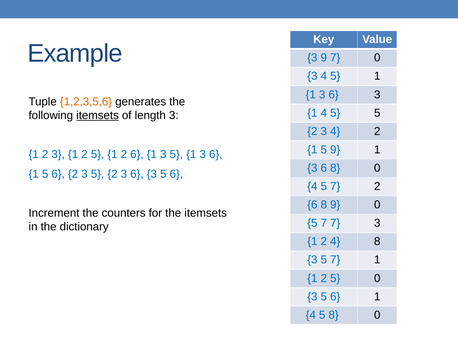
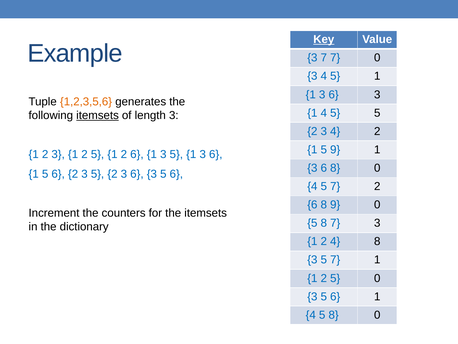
Key underline: none -> present
3 9: 9 -> 7
7 at (324, 223): 7 -> 8
